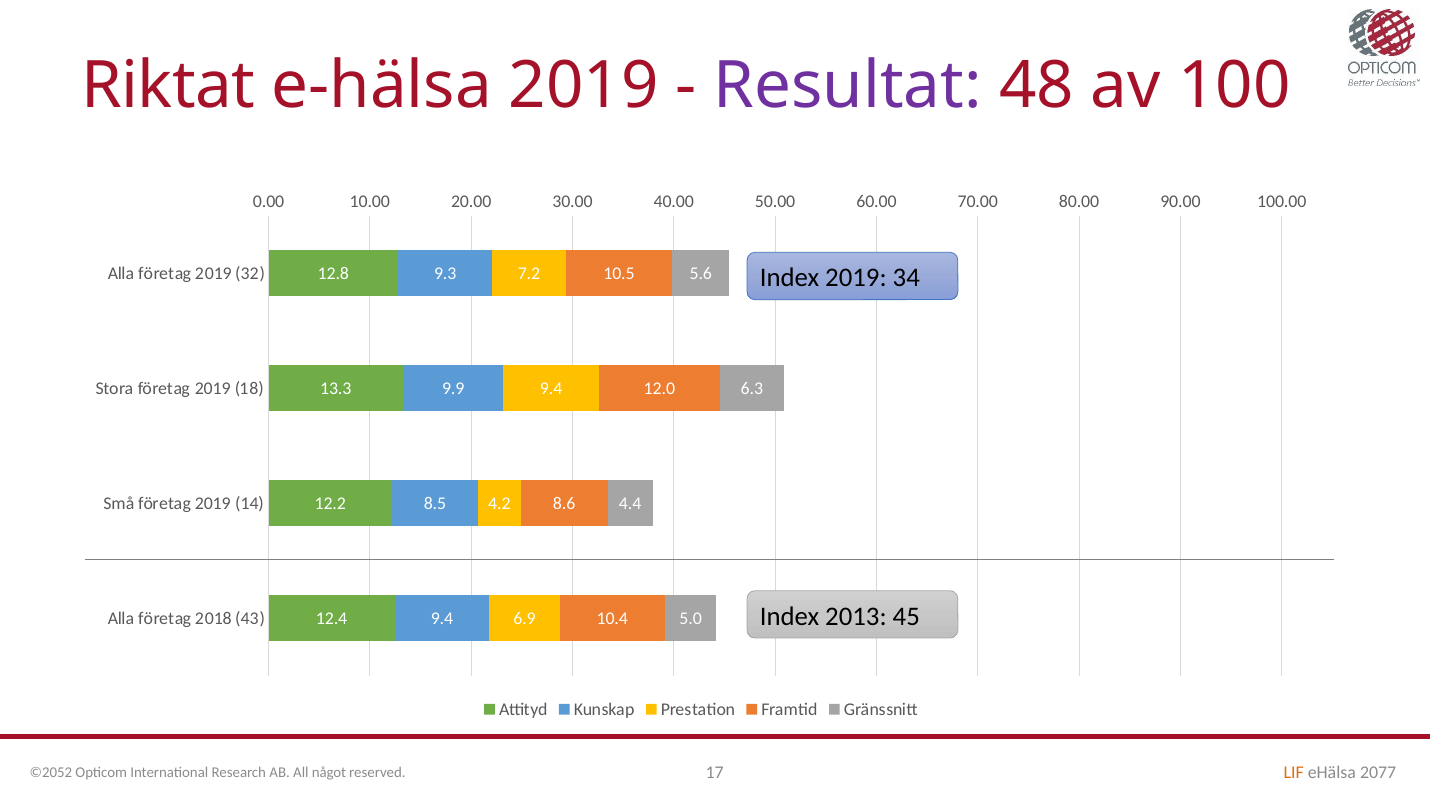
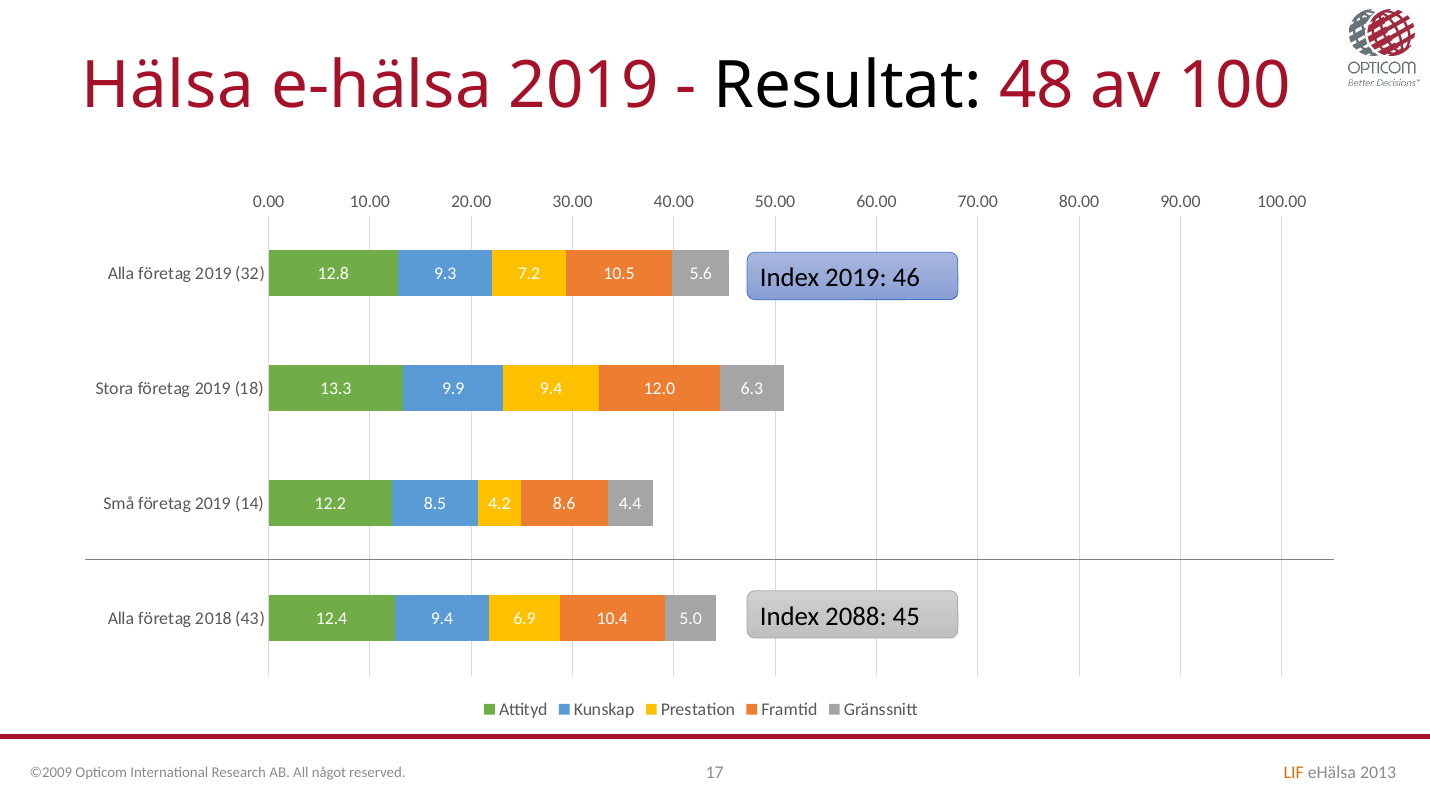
Riktat: Riktat -> Hälsa
Resultat colour: purple -> black
34: 34 -> 46
2013: 2013 -> 2088
2077: 2077 -> 2013
©2052: ©2052 -> ©2009
